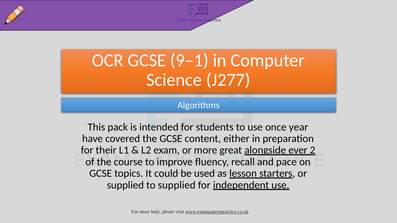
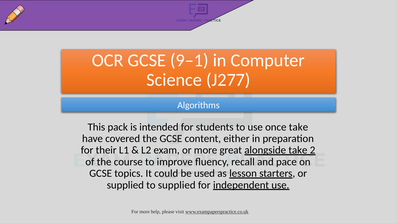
once year: year -> take
alongside ever: ever -> take
